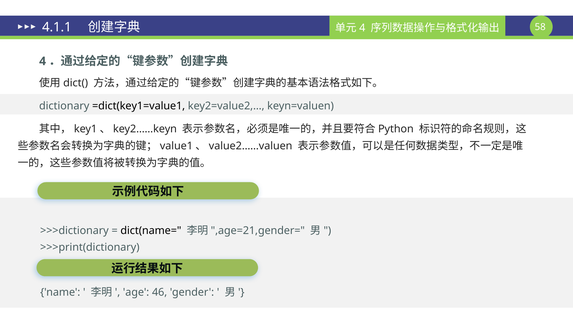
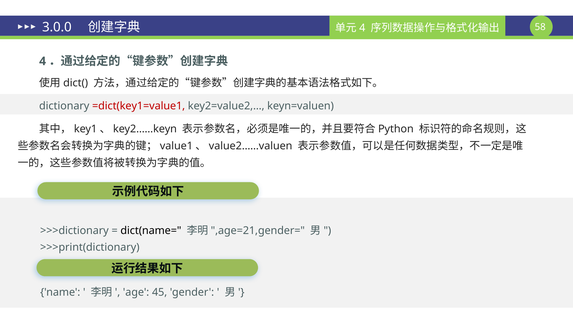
4.1.1: 4.1.1 -> 3.0.0
=dict(key1=value1 colour: black -> red
46: 46 -> 45
